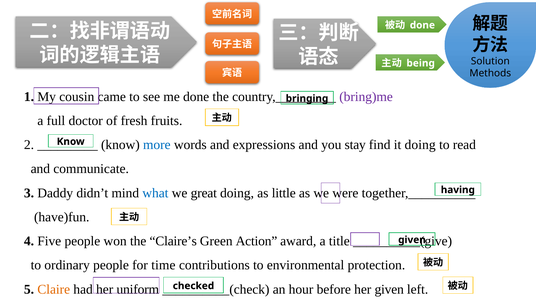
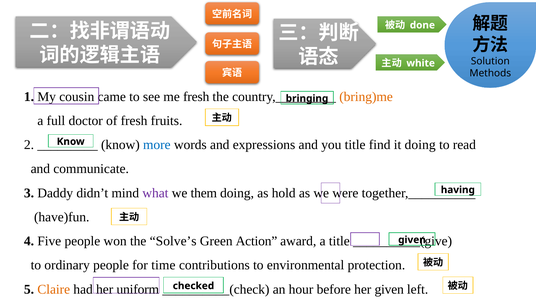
being: being -> white
me done: done -> fresh
bring)me colour: purple -> orange
you stay: stay -> title
what colour: blue -> purple
great: great -> them
little: little -> hold
Claire’s: Claire’s -> Solve’s
